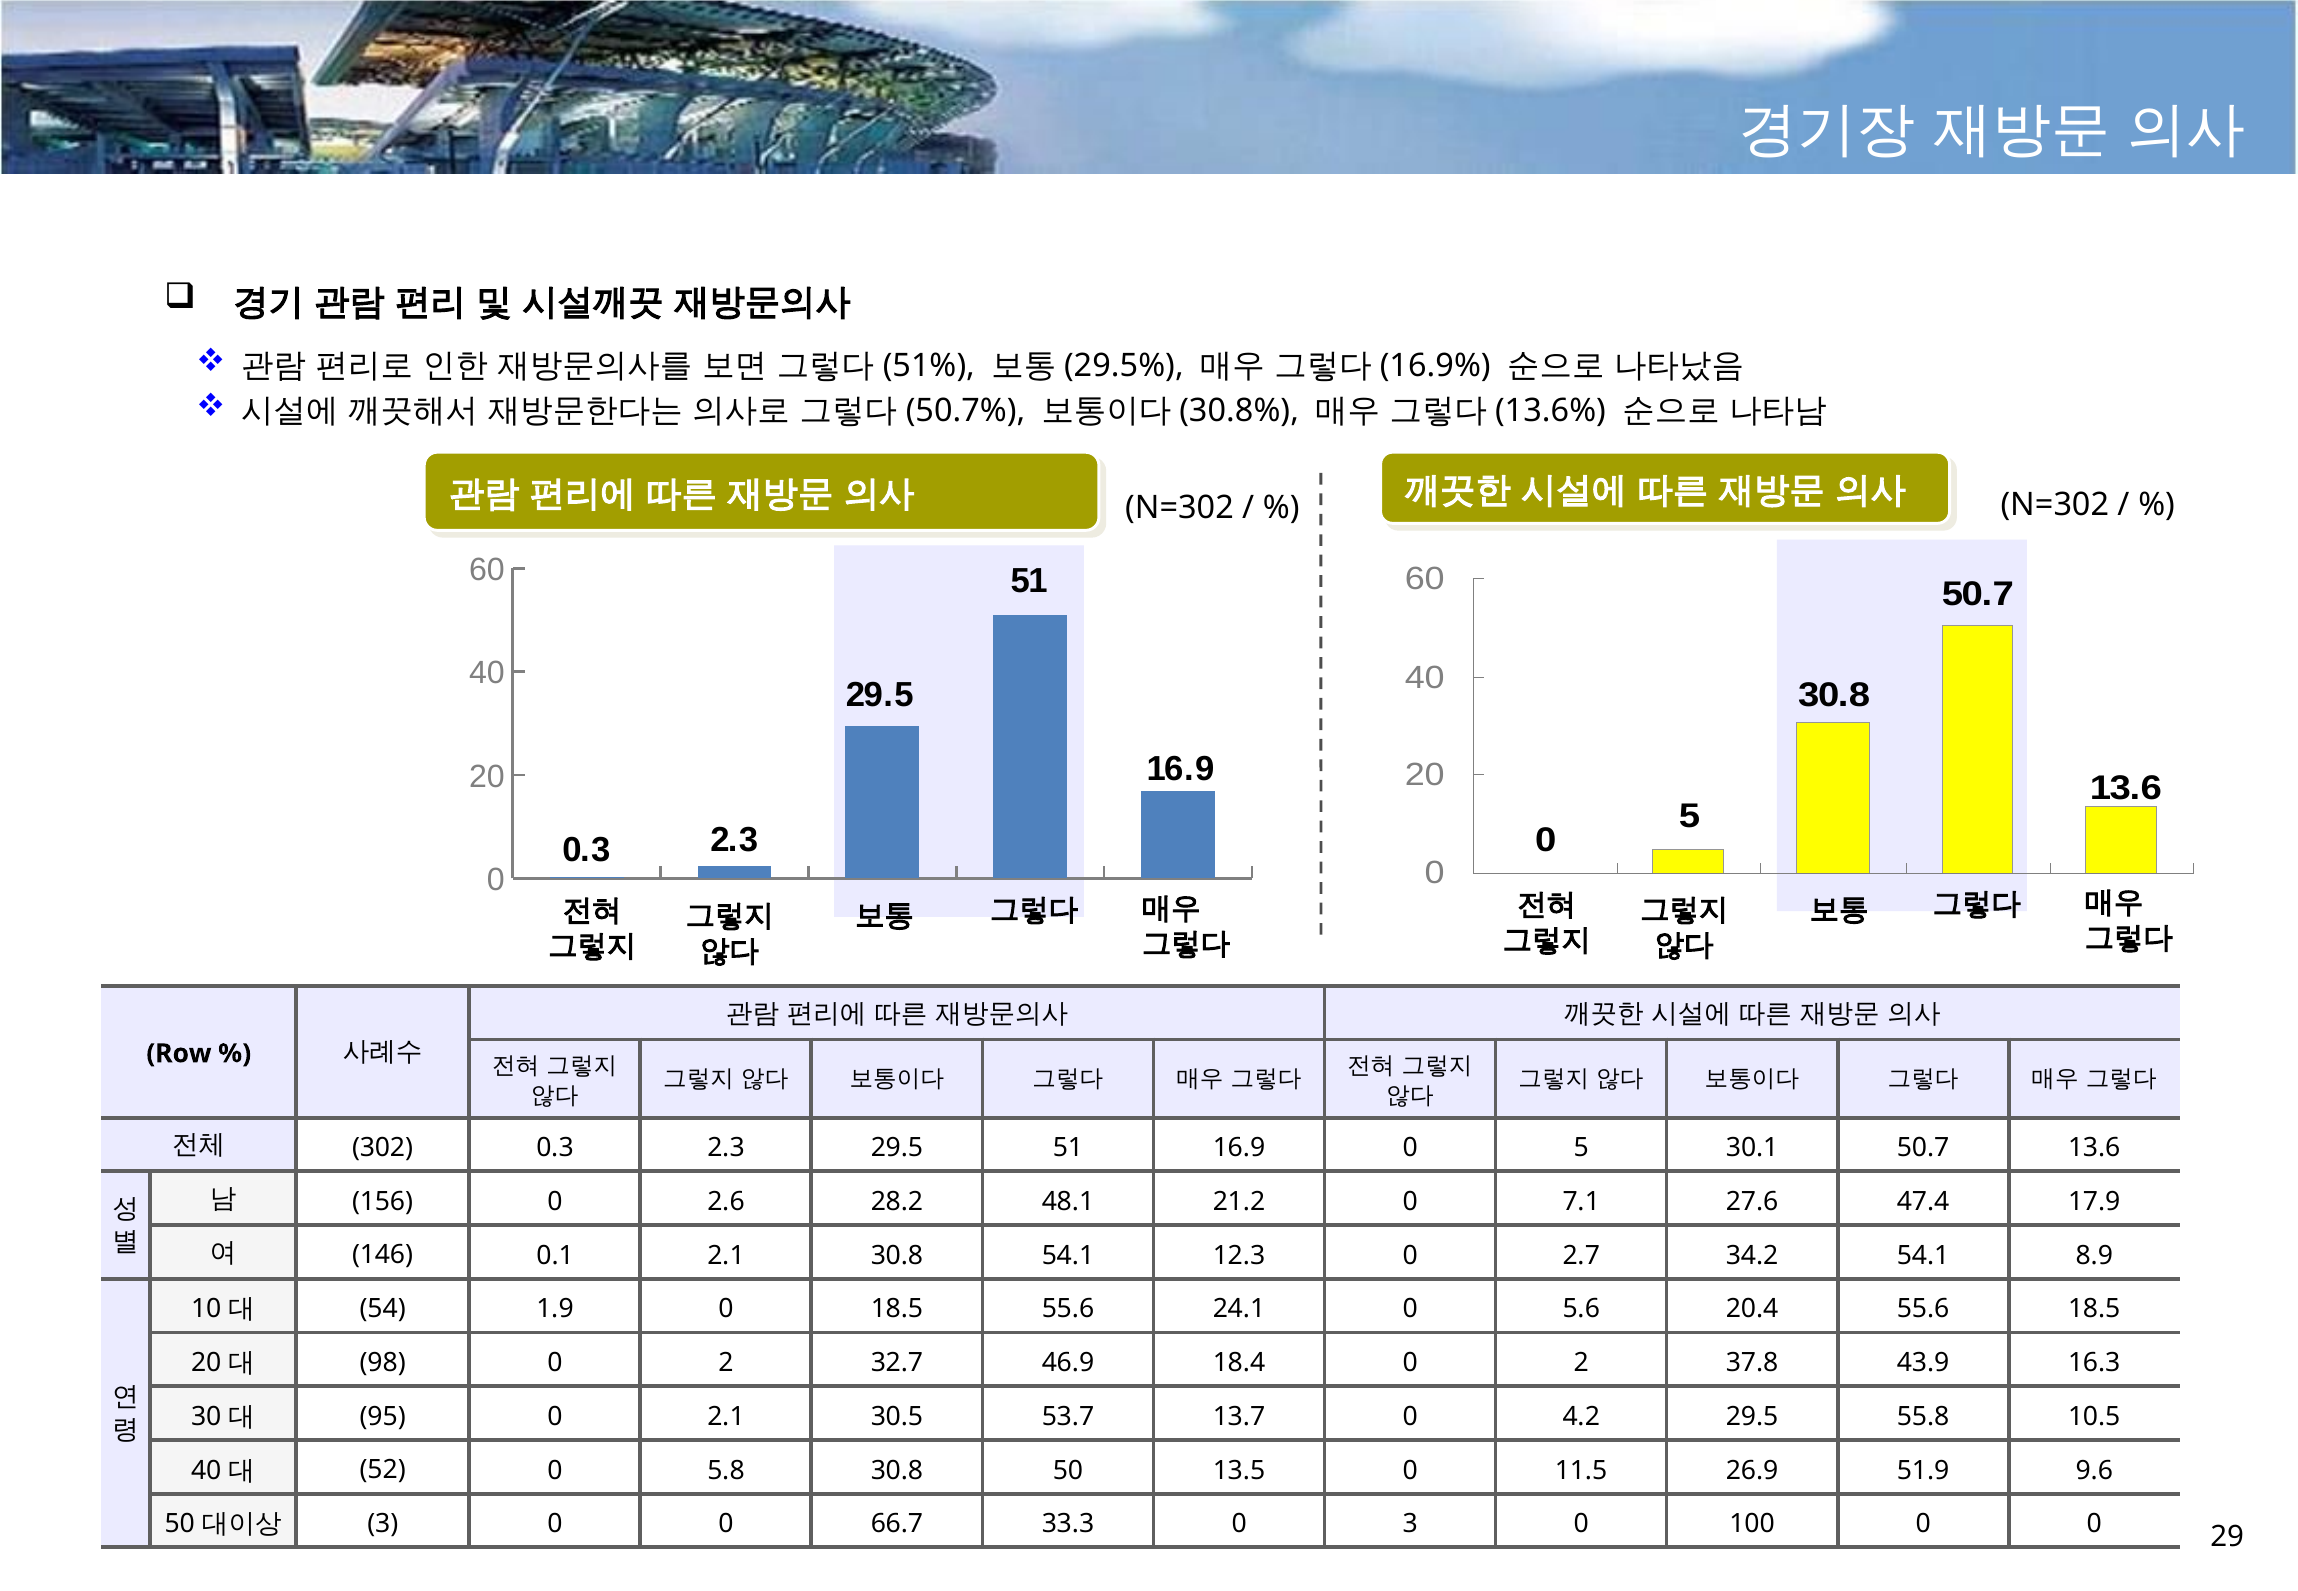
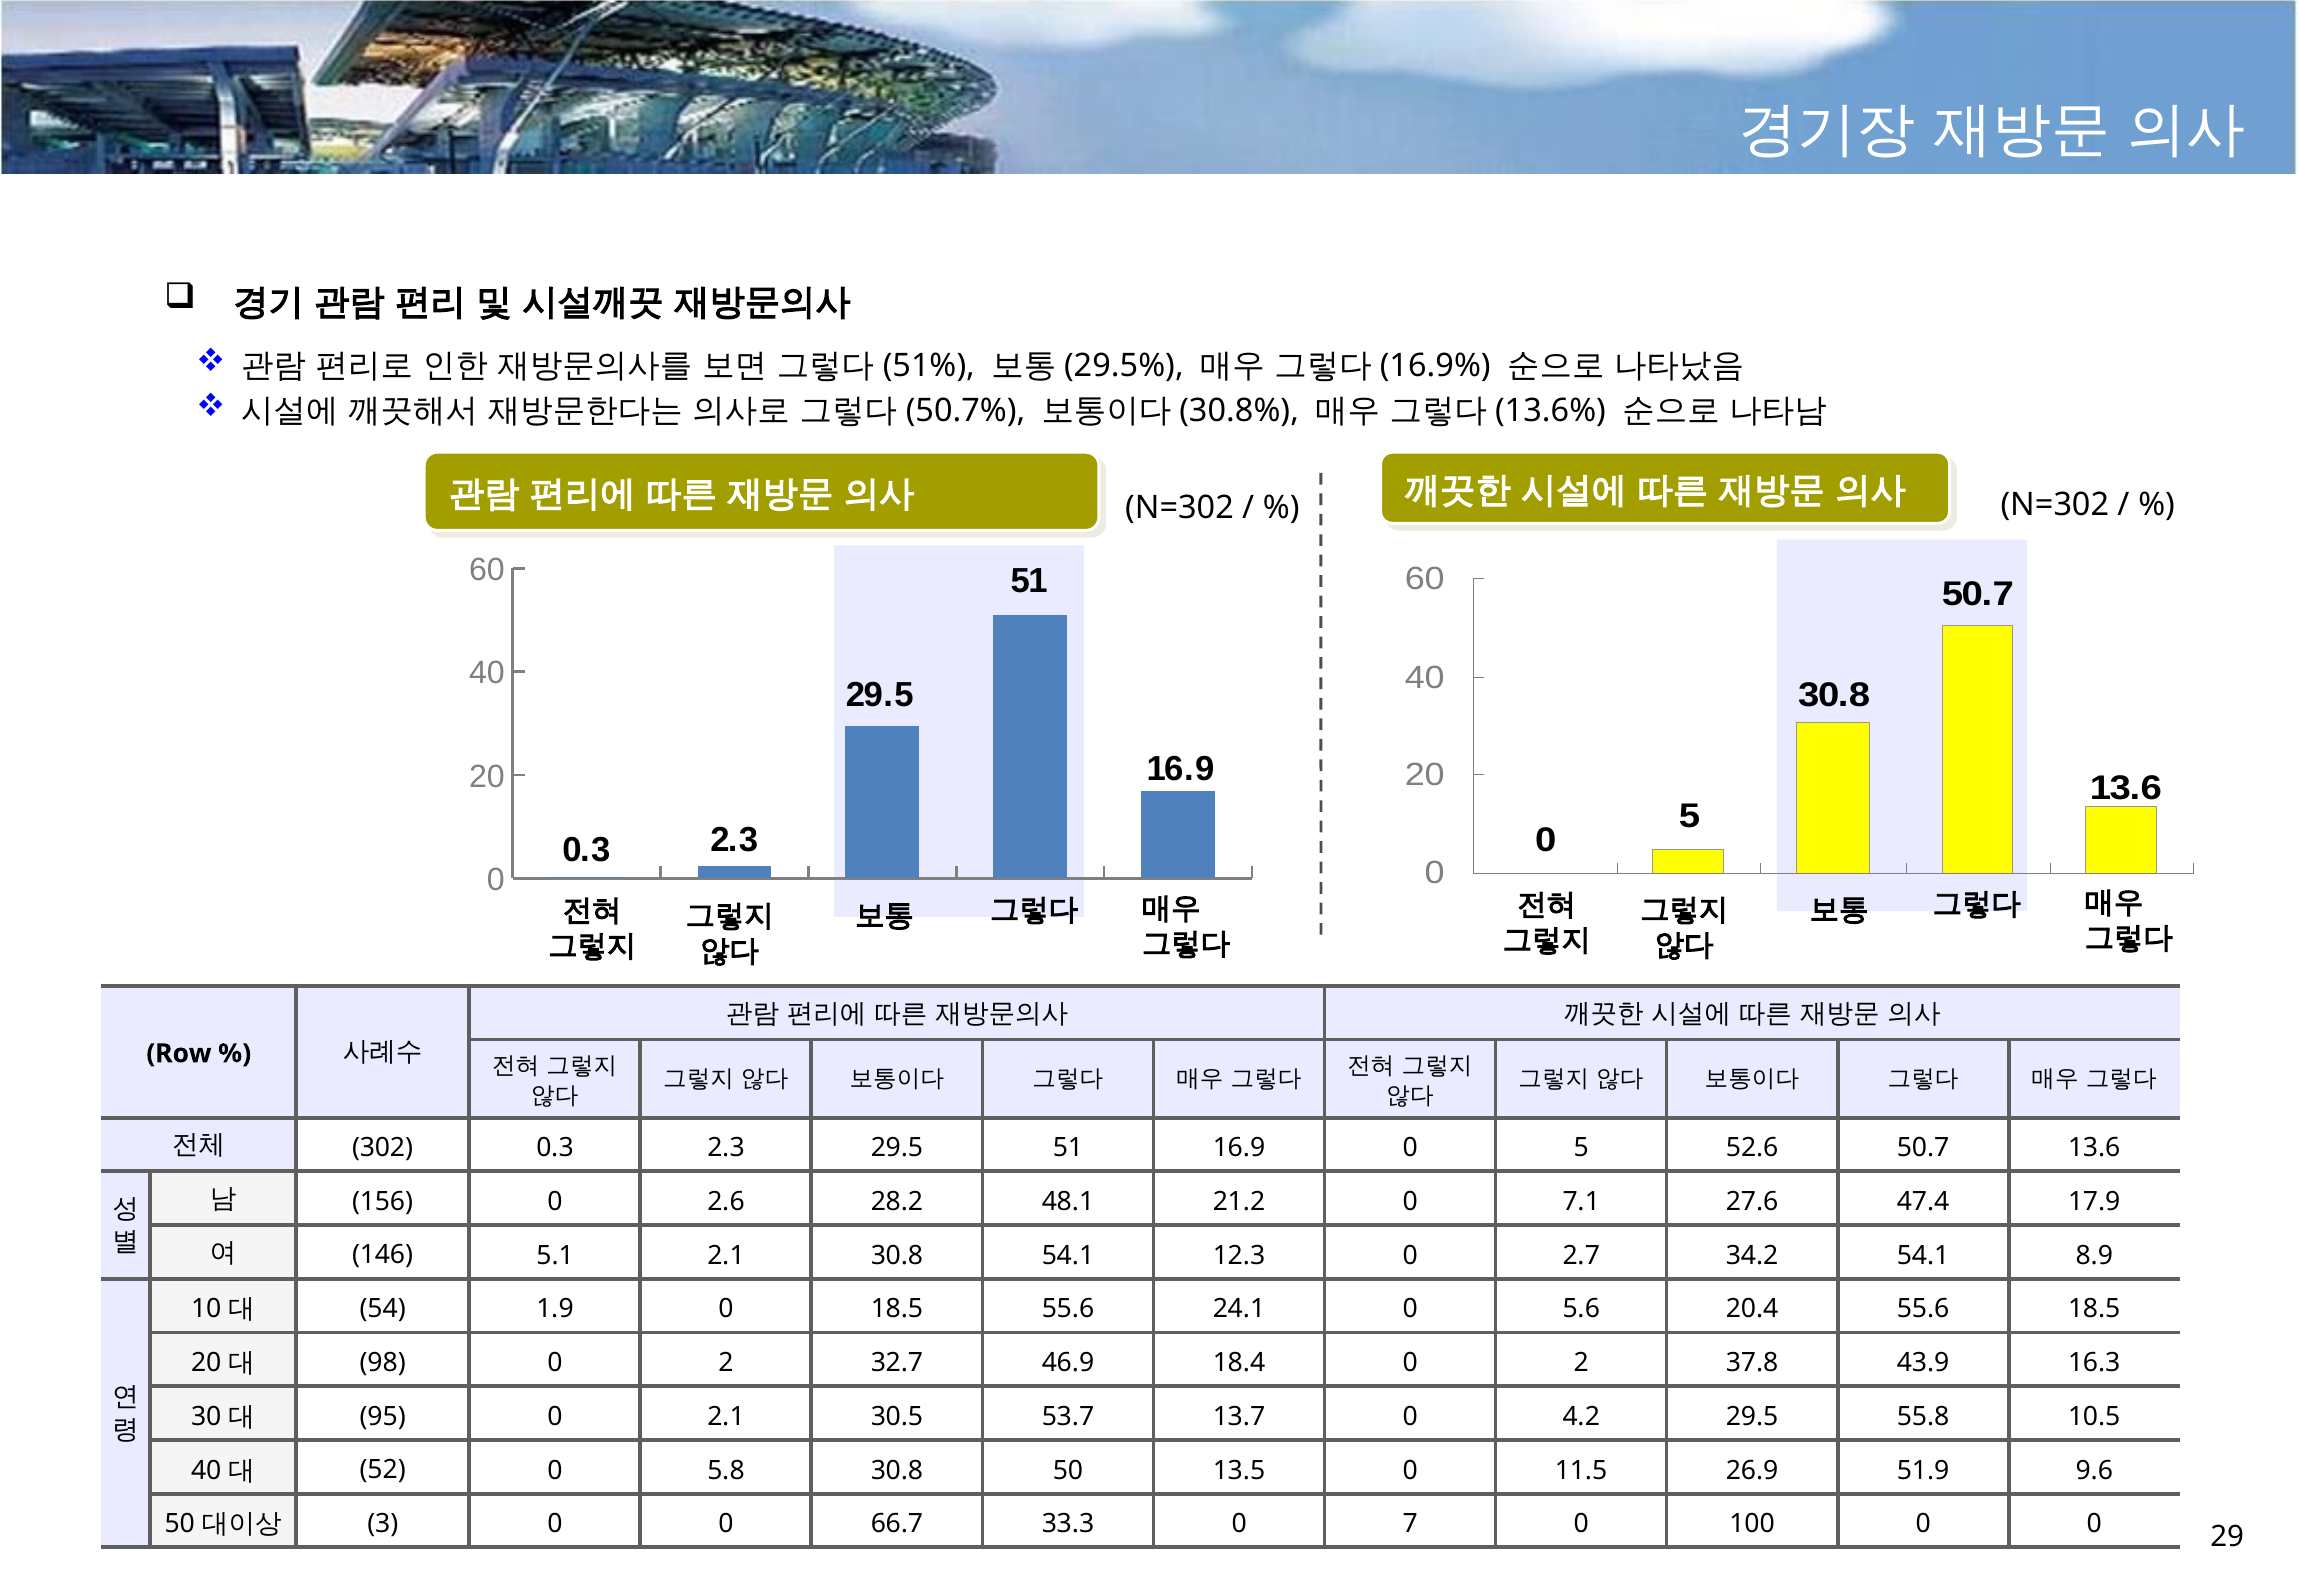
30.1: 30.1 -> 52.6
0.1: 0.1 -> 5.1
0 3: 3 -> 7
